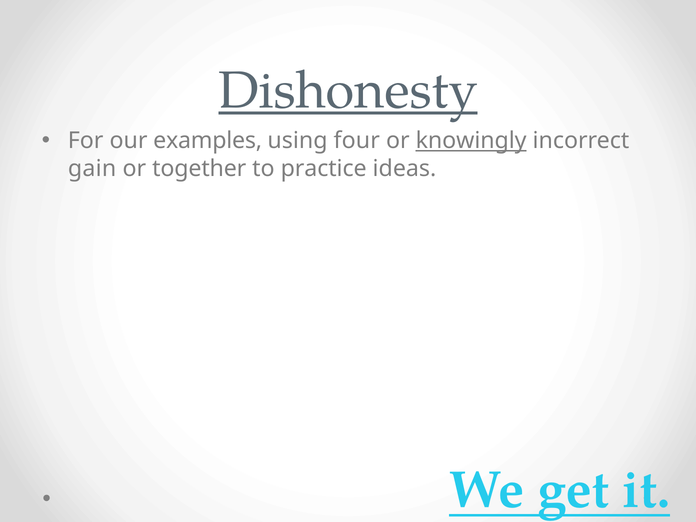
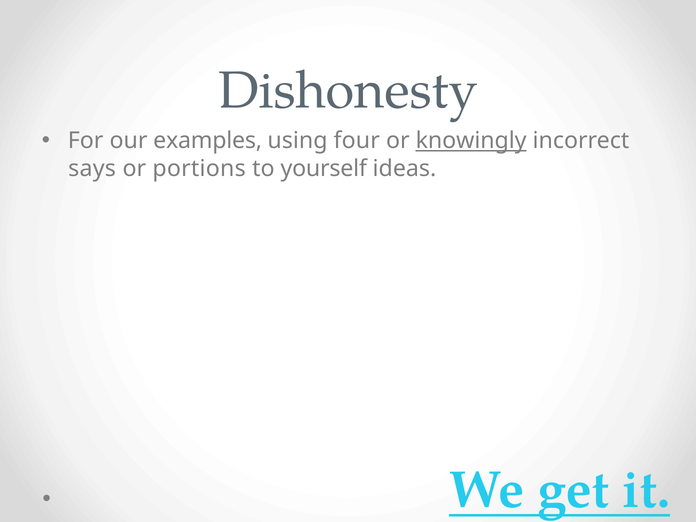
Dishonesty underline: present -> none
gain: gain -> says
together: together -> portions
practice: practice -> yourself
